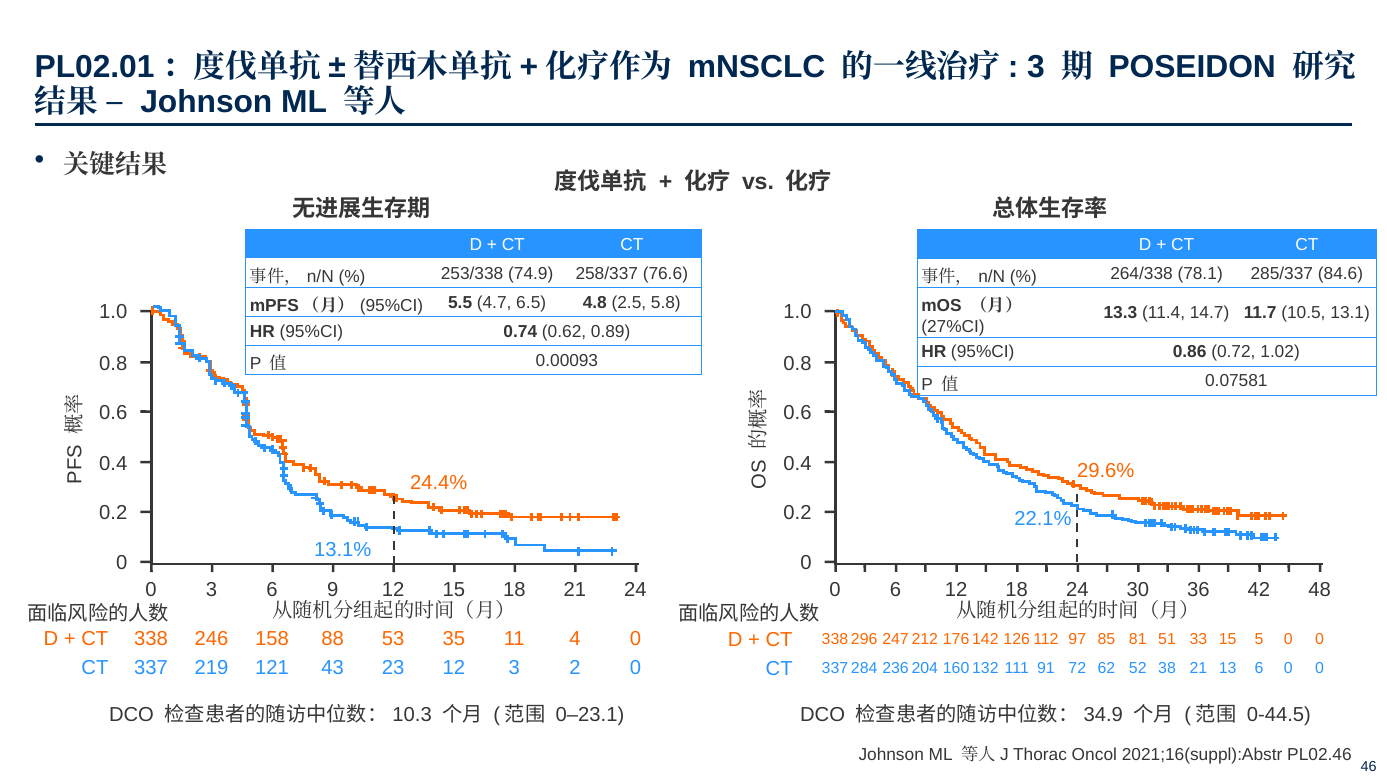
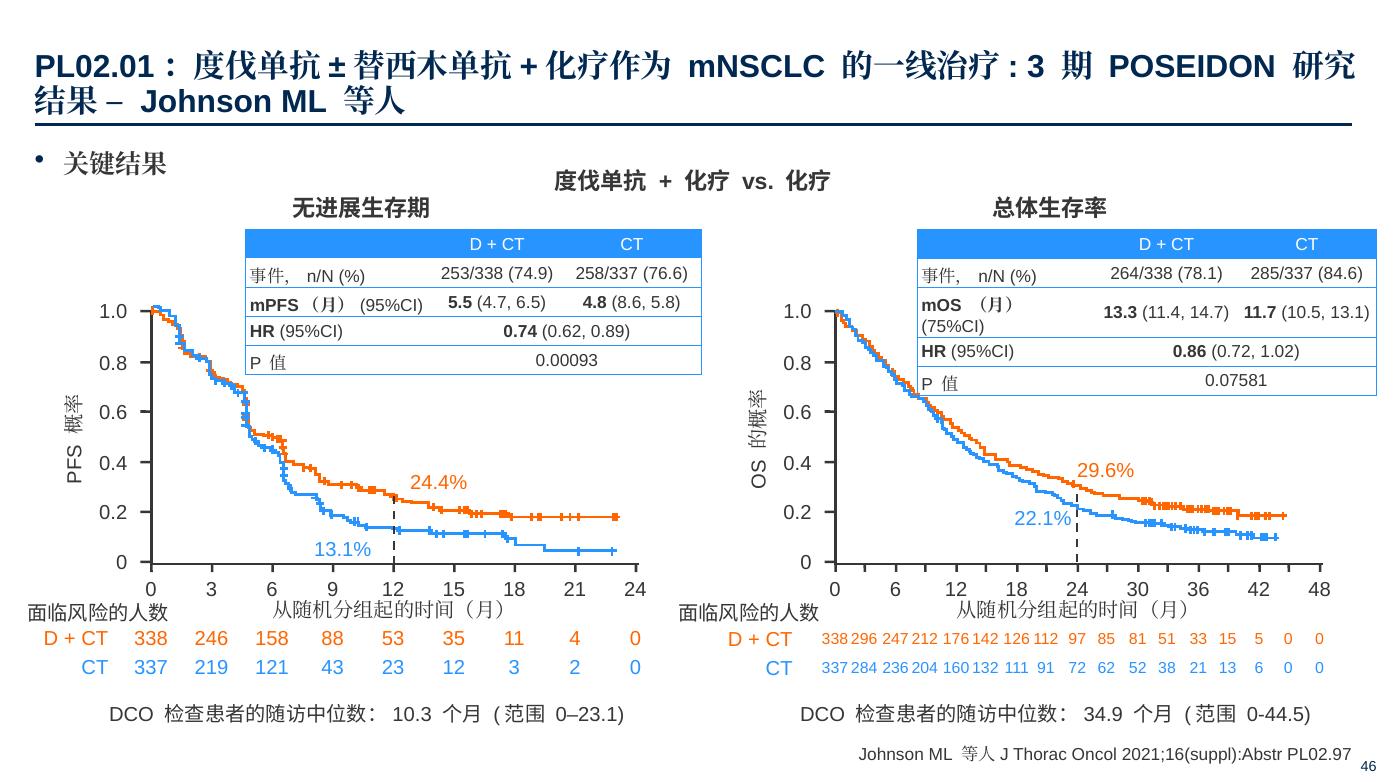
2.5: 2.5 -> 8.6
27%CI: 27%CI -> 75%CI
PL02.46: PL02.46 -> PL02.97
